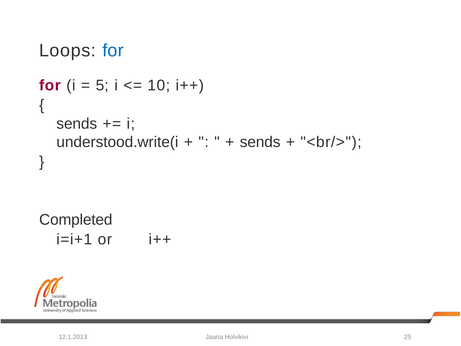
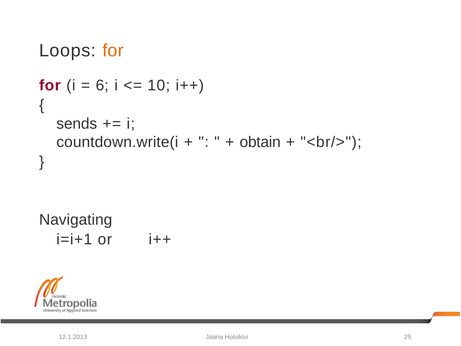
for at (113, 50) colour: blue -> orange
5: 5 -> 6
understood.write(i: understood.write(i -> countdown.write(i
sends at (260, 142): sends -> obtain
Completed: Completed -> Navigating
